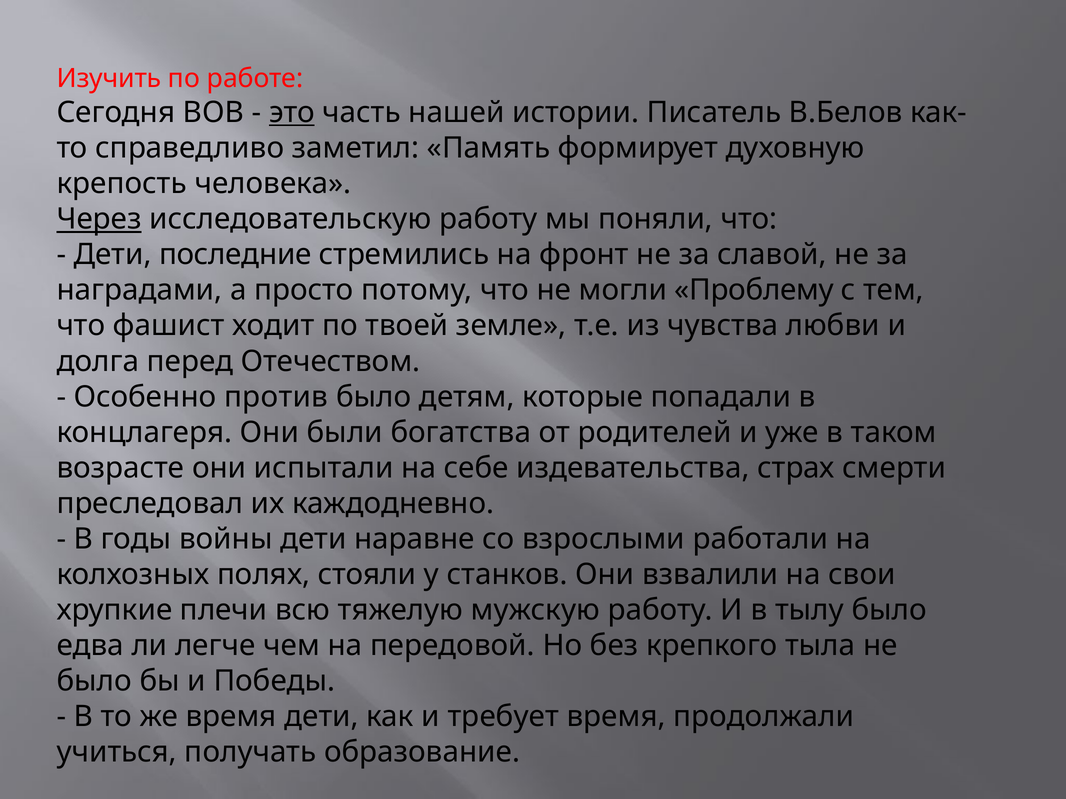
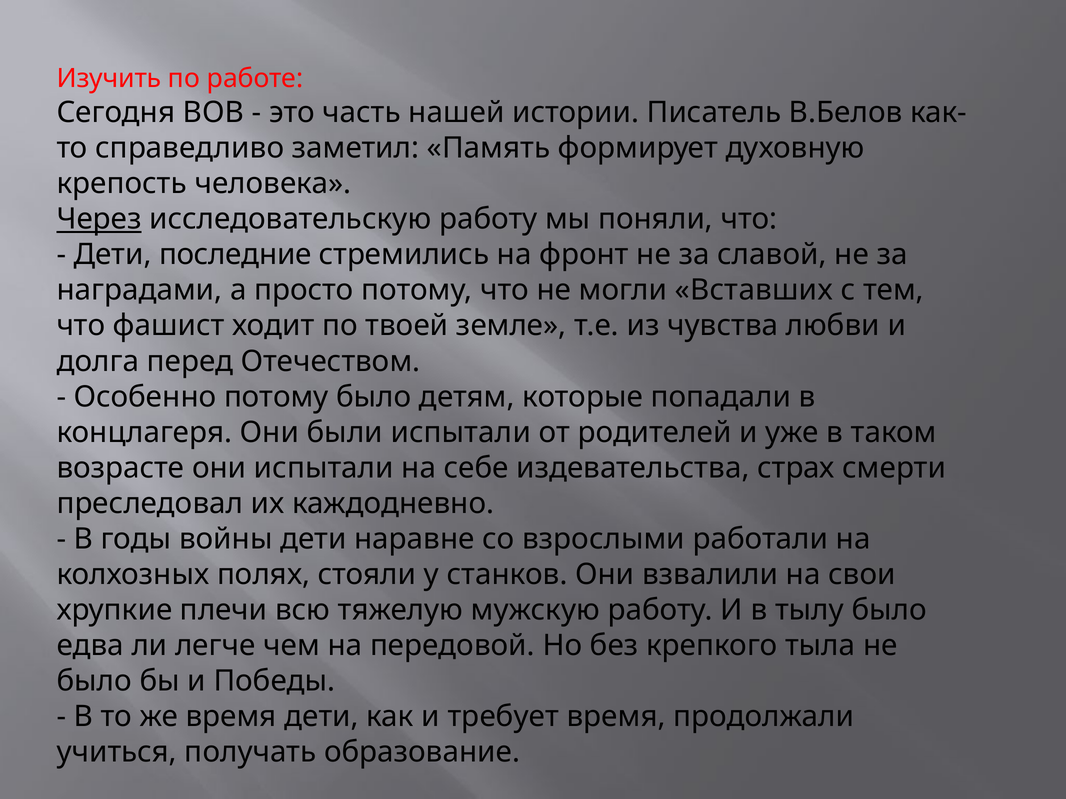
это underline: present -> none
Проблему: Проблему -> Вставших
Особенно против: против -> потому
были богатства: богатства -> испытали
